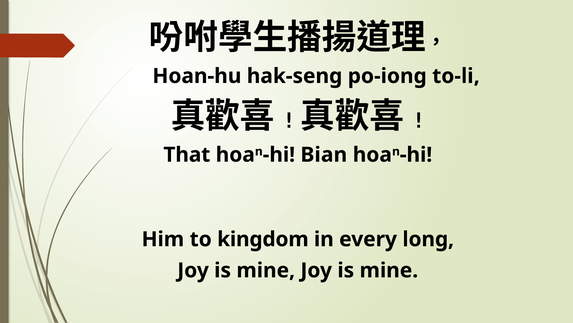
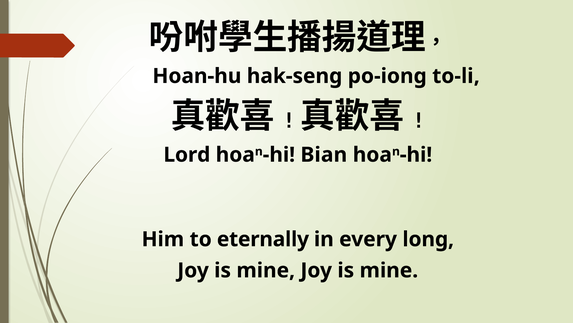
That: That -> Lord
kingdom: kingdom -> eternally
